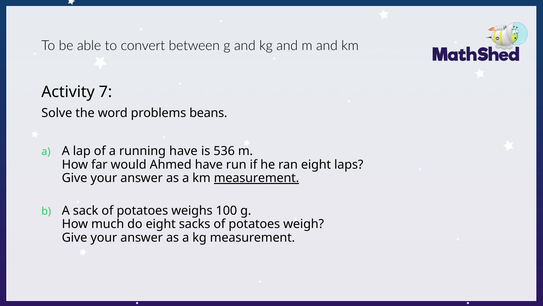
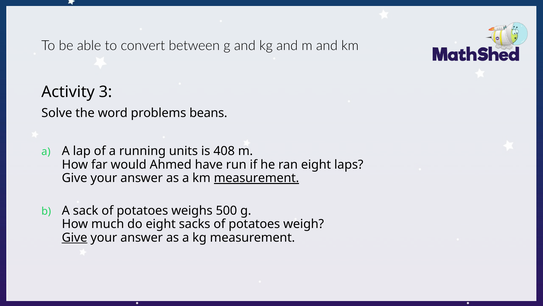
7: 7 -> 3
running have: have -> units
536: 536 -> 408
100: 100 -> 500
Give at (75, 237) underline: none -> present
